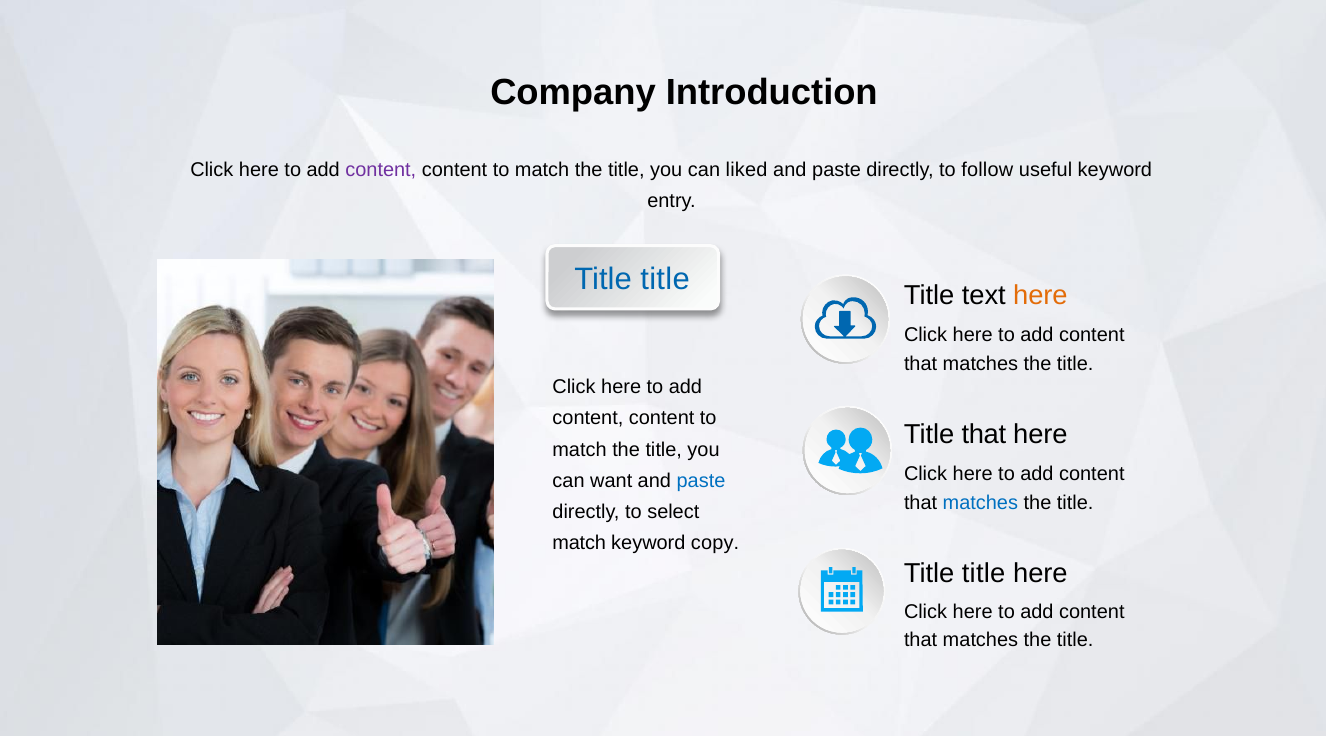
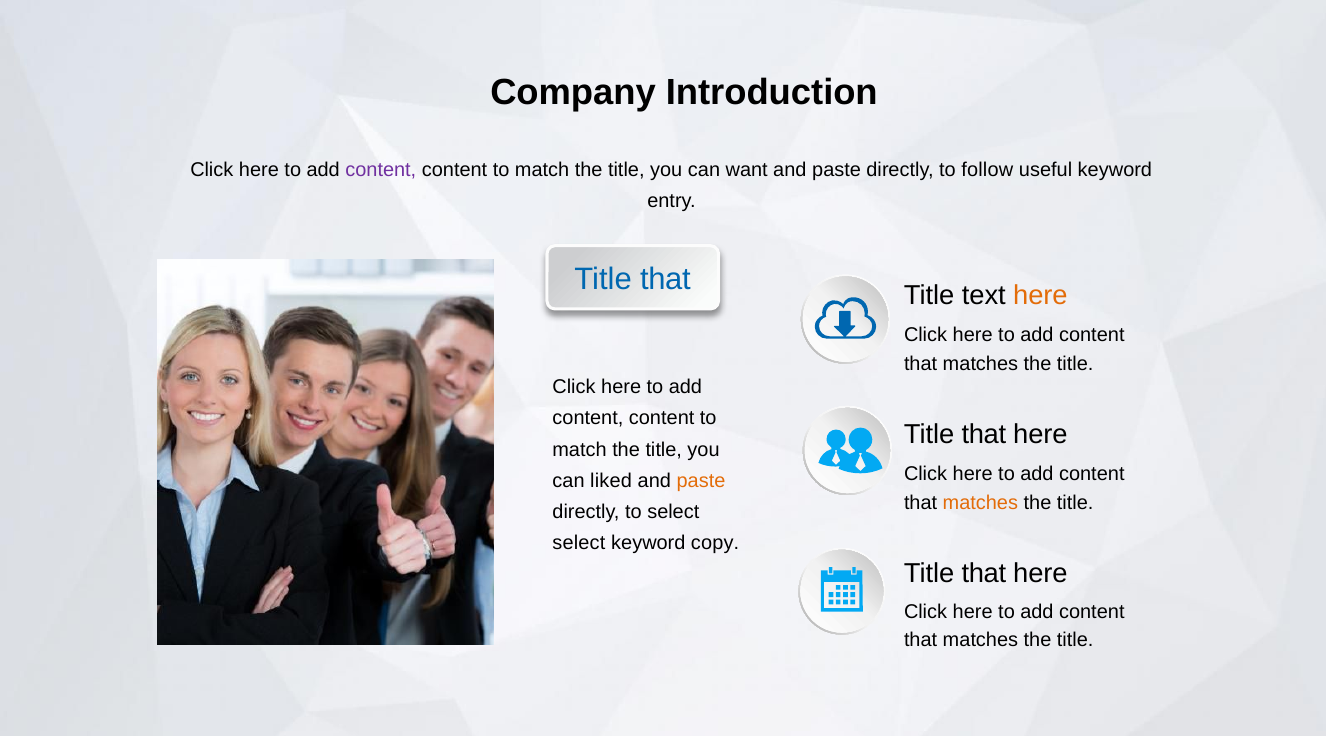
liked: liked -> want
title at (665, 279): title -> that
want: want -> liked
paste at (701, 481) colour: blue -> orange
matches at (980, 503) colour: blue -> orange
match at (579, 543): match -> select
title at (984, 574): title -> that
